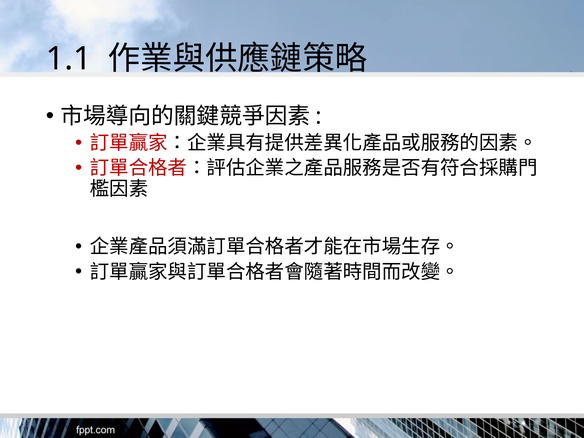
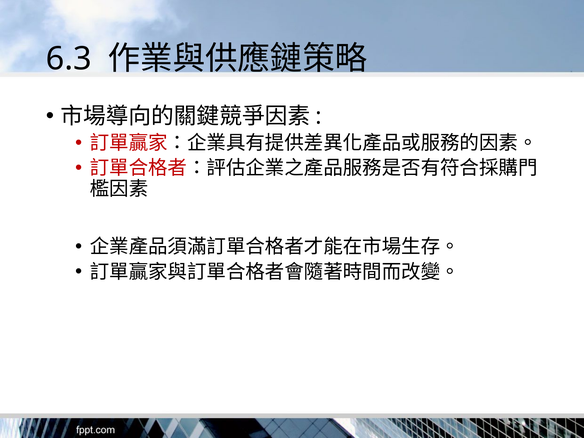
1.1: 1.1 -> 6.3
